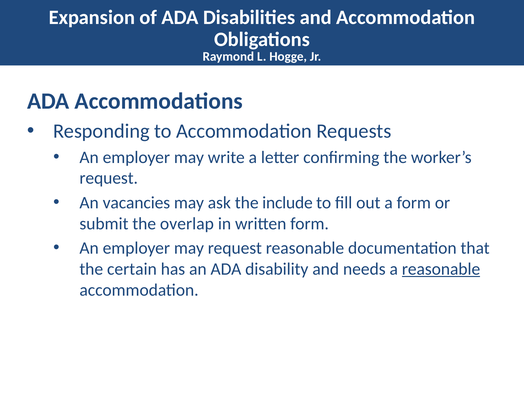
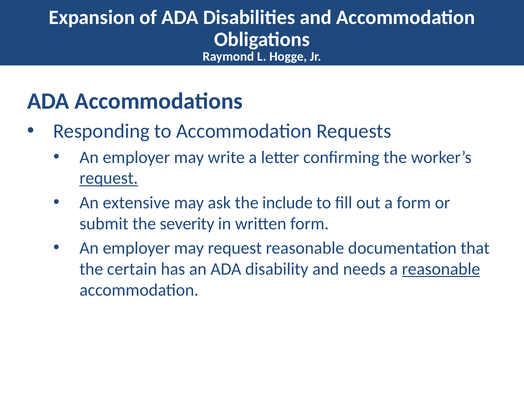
request at (109, 178) underline: none -> present
vacancies: vacancies -> extensive
overlap: overlap -> severity
